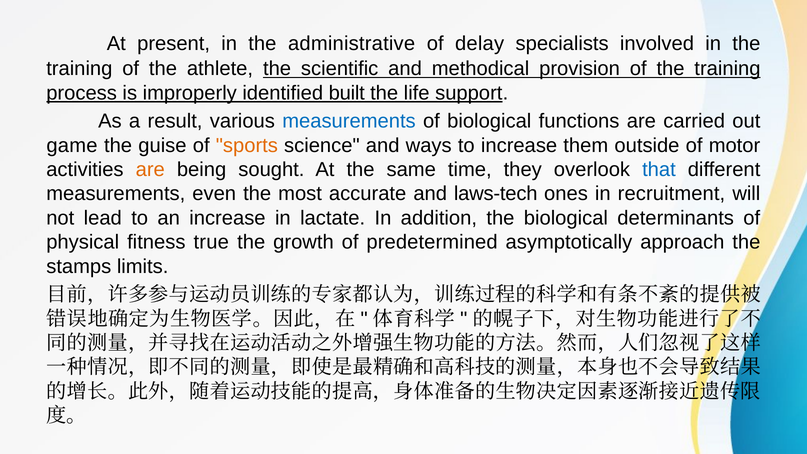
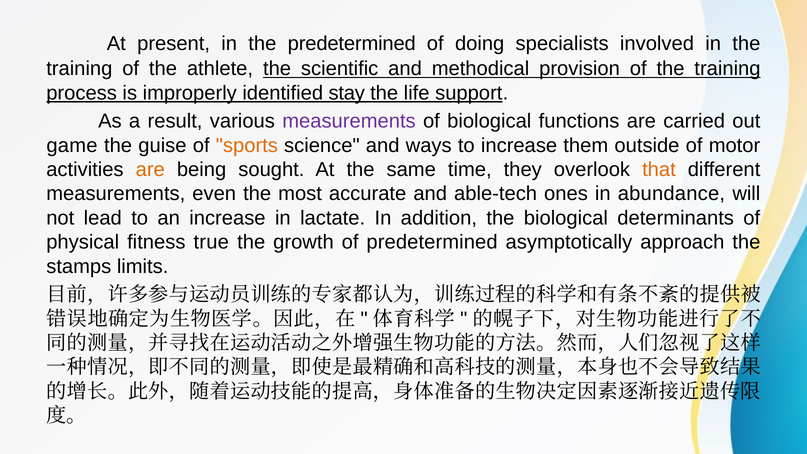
the administrative: administrative -> predetermined
delay: delay -> doing
built: built -> stay
measurements at (349, 121) colour: blue -> purple
that colour: blue -> orange
laws-tech: laws-tech -> able-tech
recruitment: recruitment -> abundance
